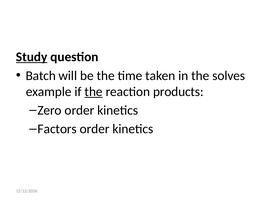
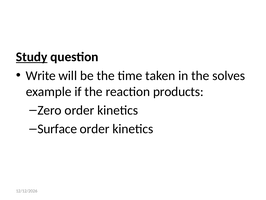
Batch: Batch -> Write
the at (94, 91) underline: present -> none
Factors: Factors -> Surface
